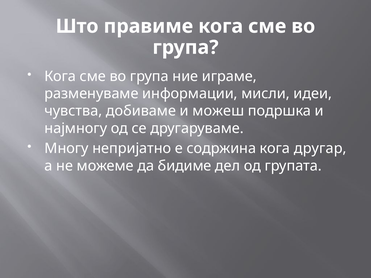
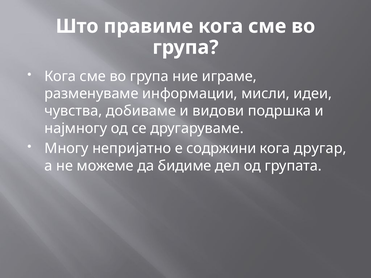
можеш: можеш -> видови
содржина: содржина -> содржини
